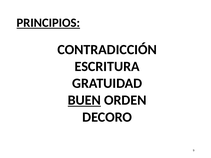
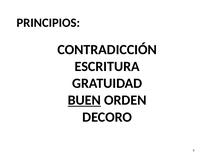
PRINCIPIOS underline: present -> none
